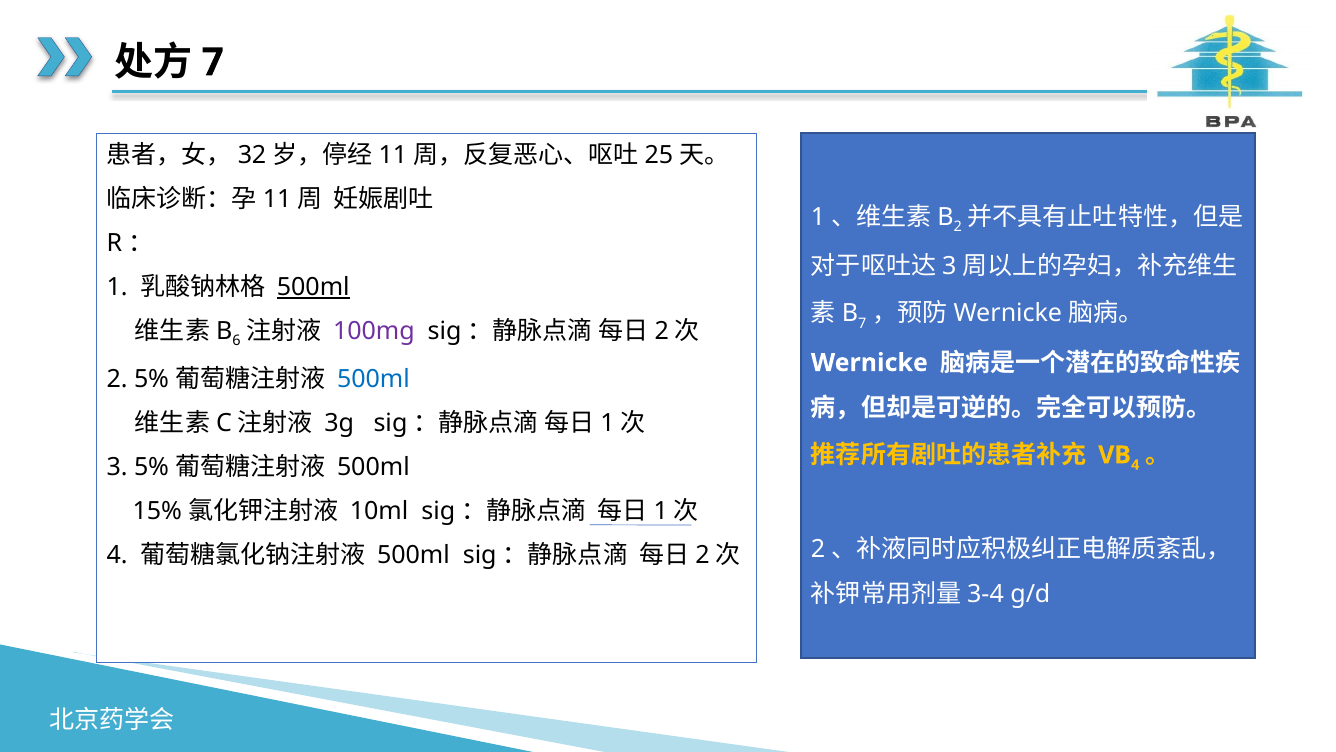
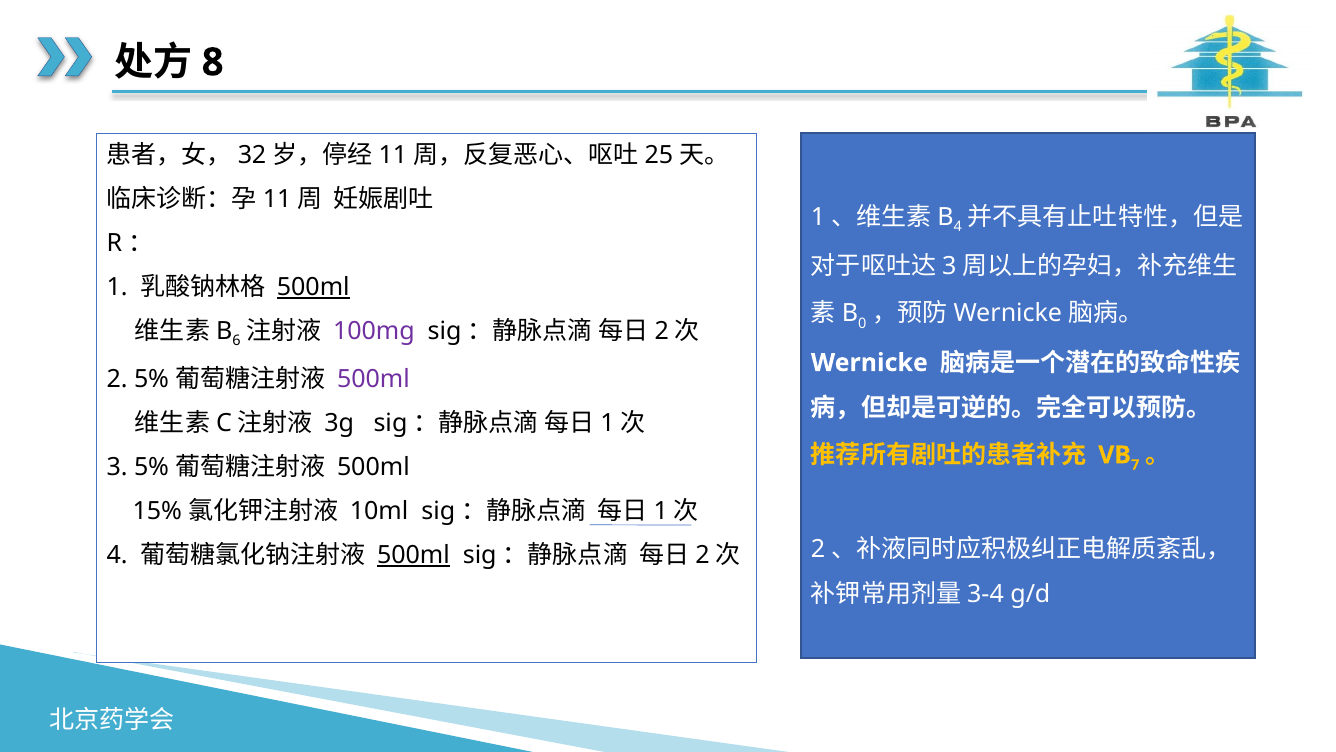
7 at (213, 62): 7 -> 8
2 at (958, 227): 2 -> 4
7 at (862, 323): 7 -> 0
500ml at (373, 379) colour: blue -> purple
4 at (1135, 465): 4 -> 7
500ml at (413, 555) underline: none -> present
